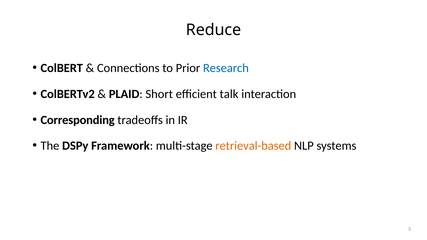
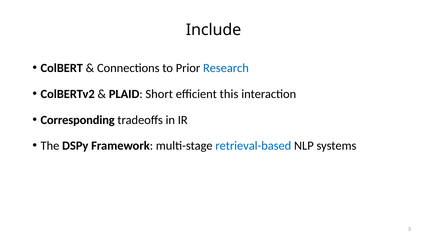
Reduce: Reduce -> Include
talk: talk -> this
retrieval-based colour: orange -> blue
